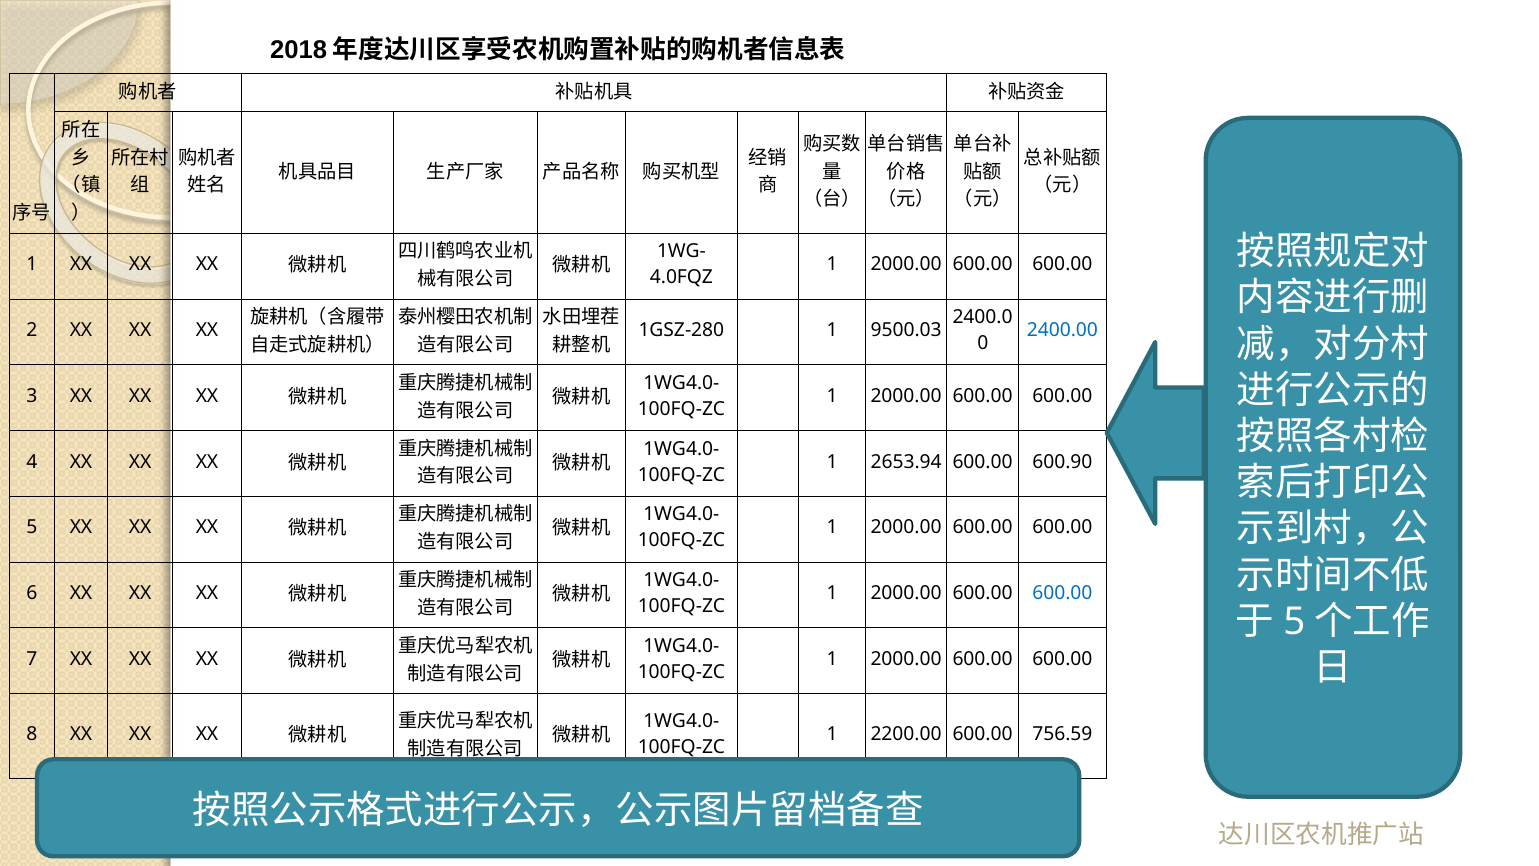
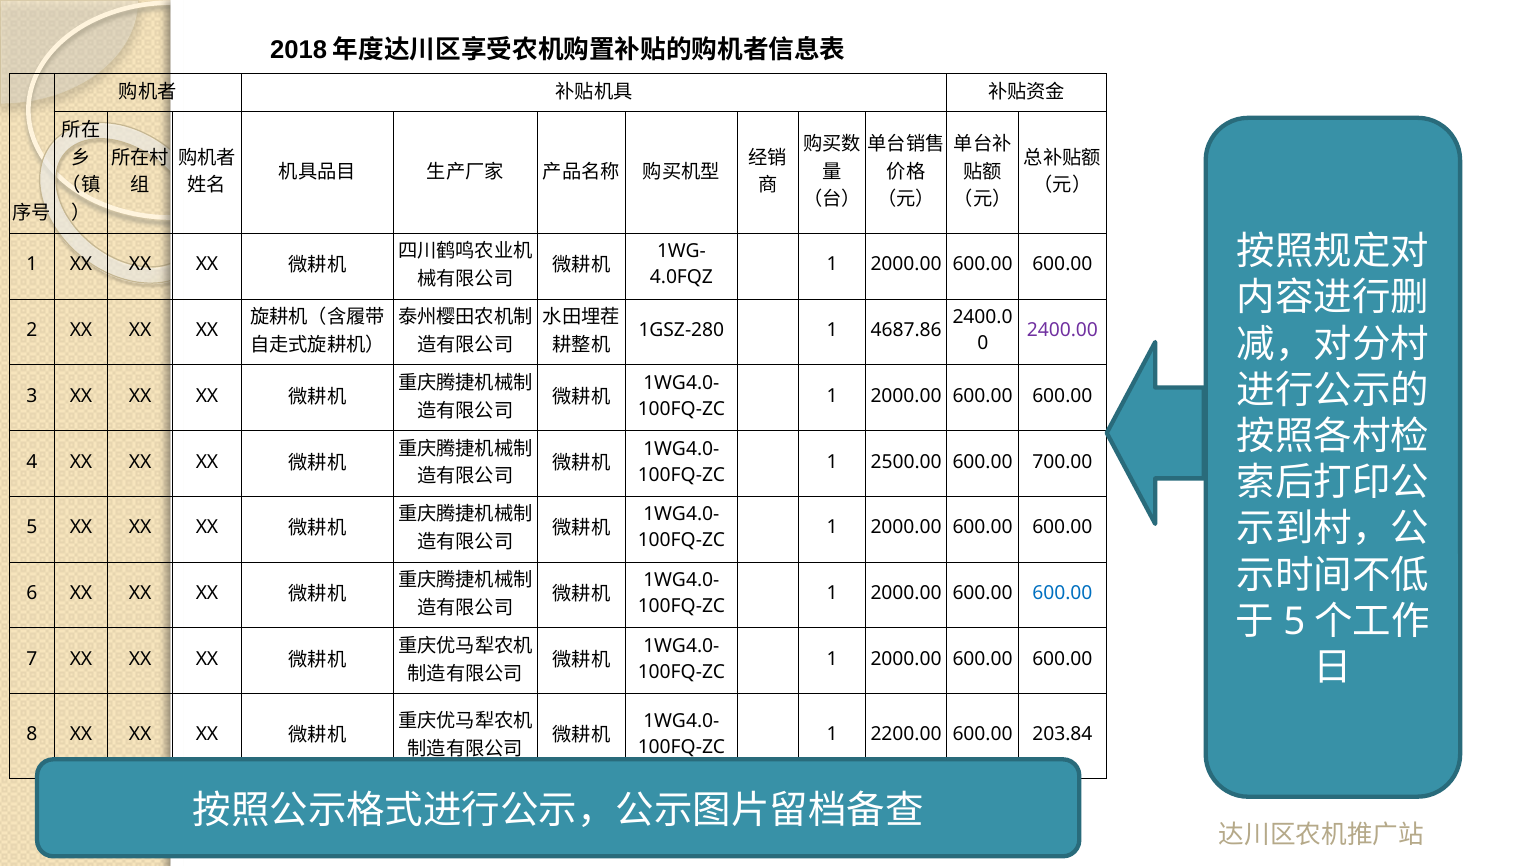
9500.03: 9500.03 -> 4687.86
2400.00 colour: blue -> purple
2653.94: 2653.94 -> 2500.00
600.90: 600.90 -> 700.00
756.59: 756.59 -> 203.84
